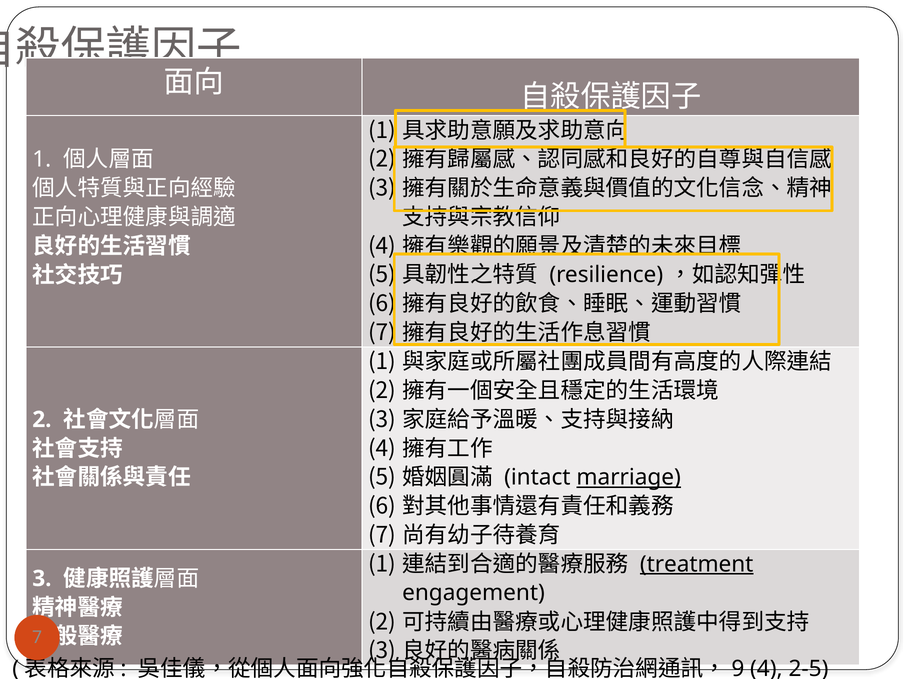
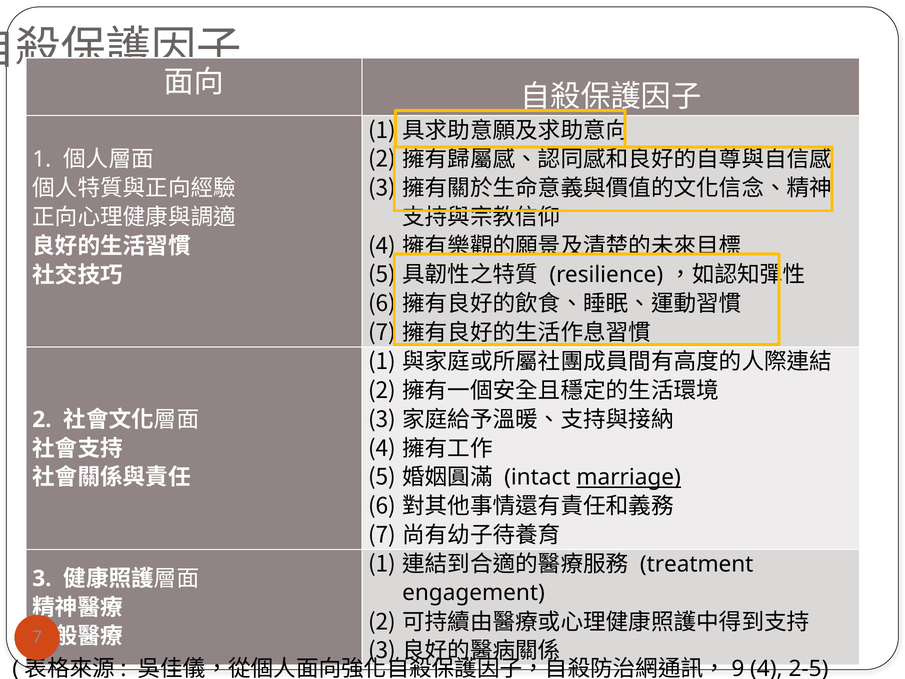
treatment underline: present -> none
